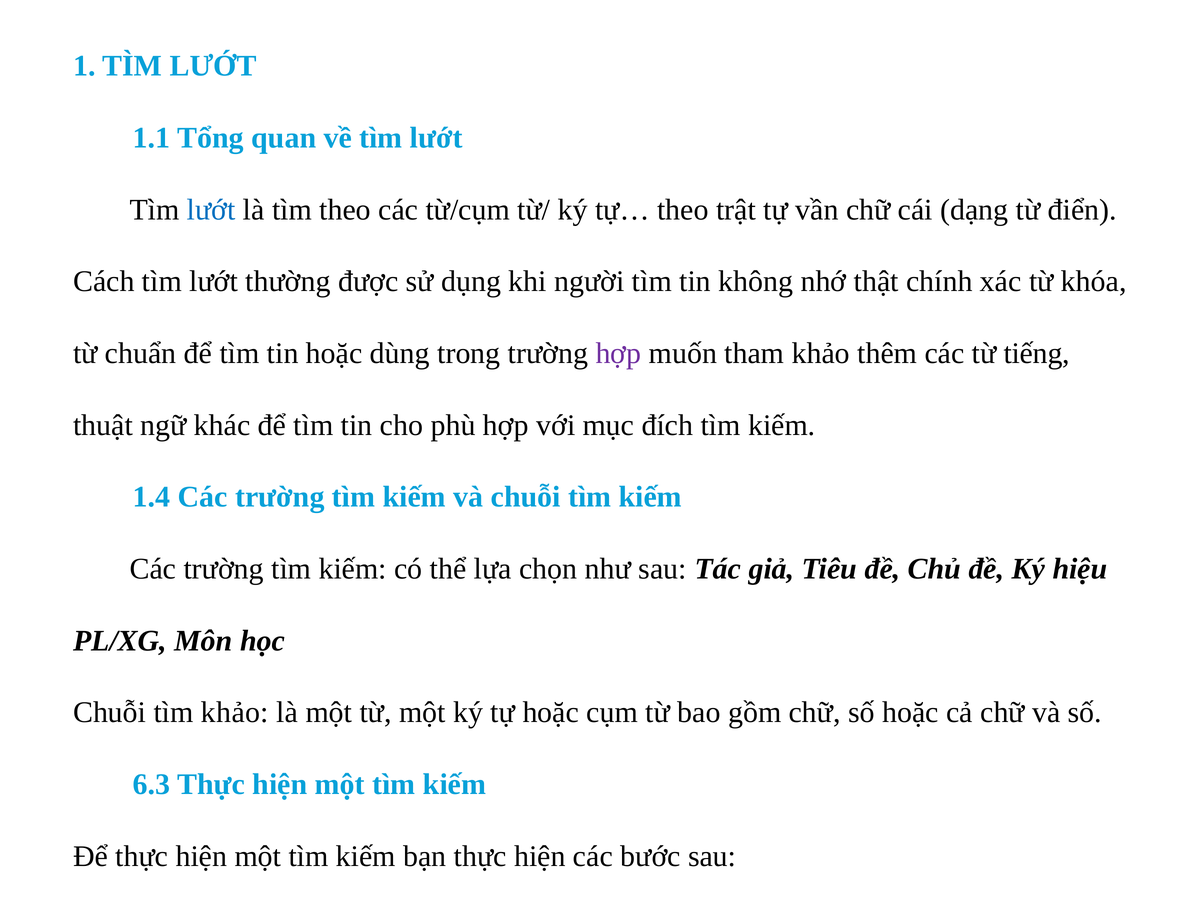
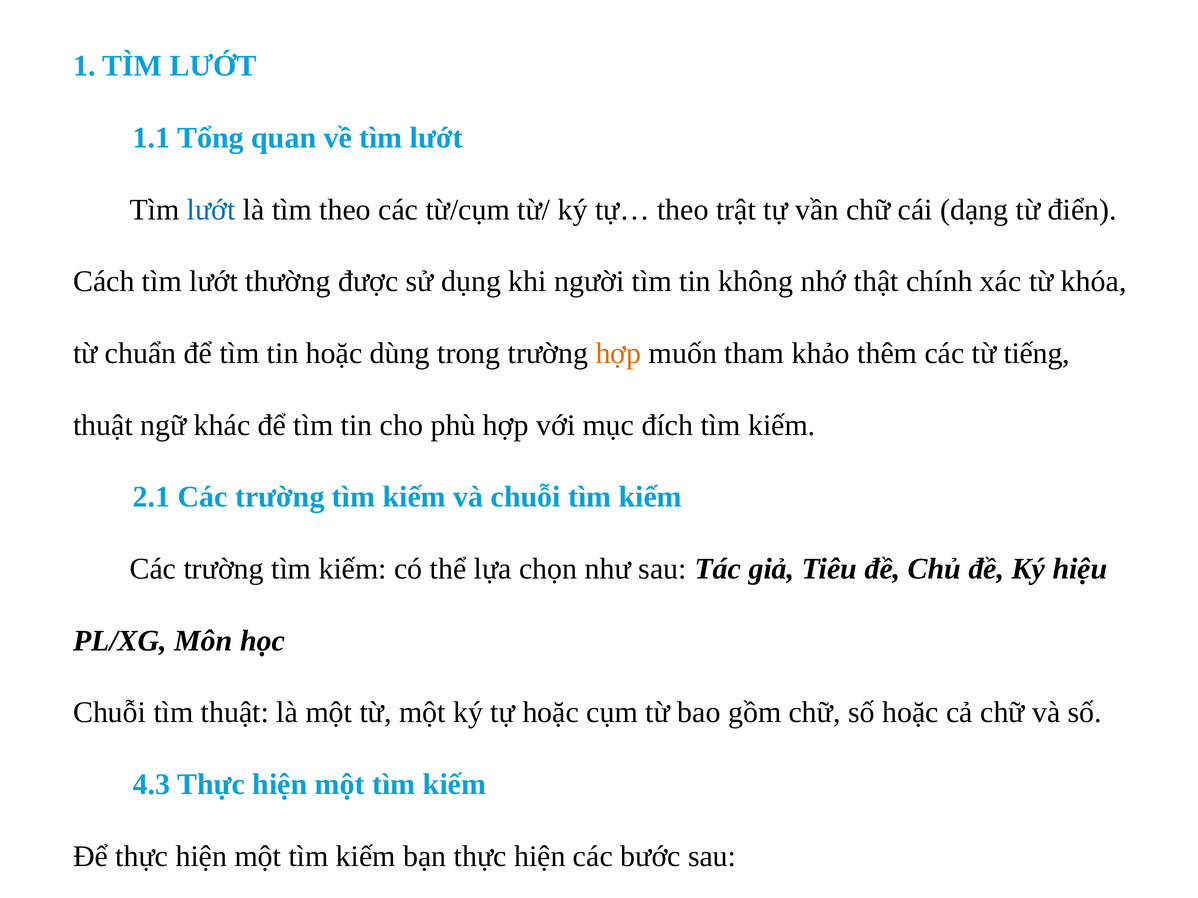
hợp at (618, 354) colour: purple -> orange
1.4: 1.4 -> 2.1
tìm khảo: khảo -> thuật
6.3: 6.3 -> 4.3
